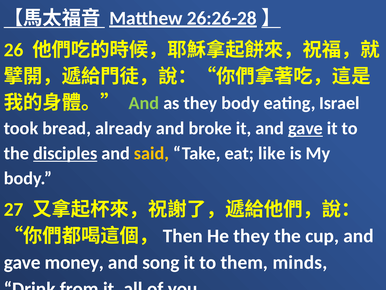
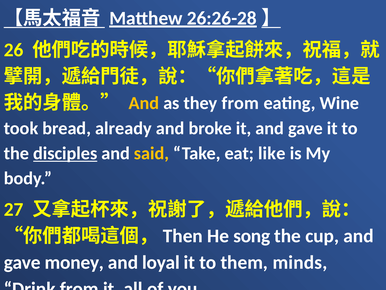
And at (144, 103) colour: light green -> yellow
they body: body -> from
Israel: Israel -> Wine
gave at (305, 128) underline: present -> none
He they: they -> song
song: song -> loyal
